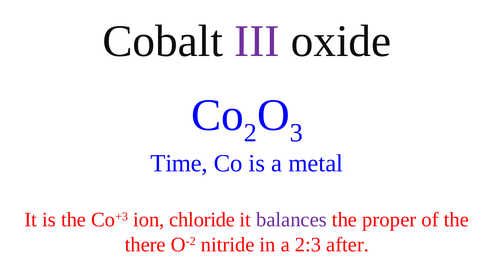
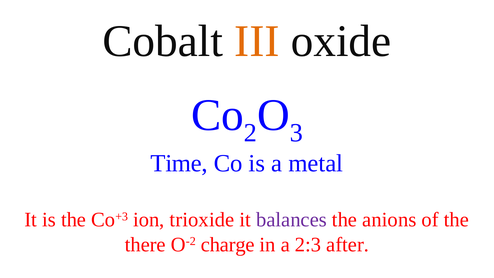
III colour: purple -> orange
chloride: chloride -> trioxide
proper: proper -> anions
nitride: nitride -> charge
